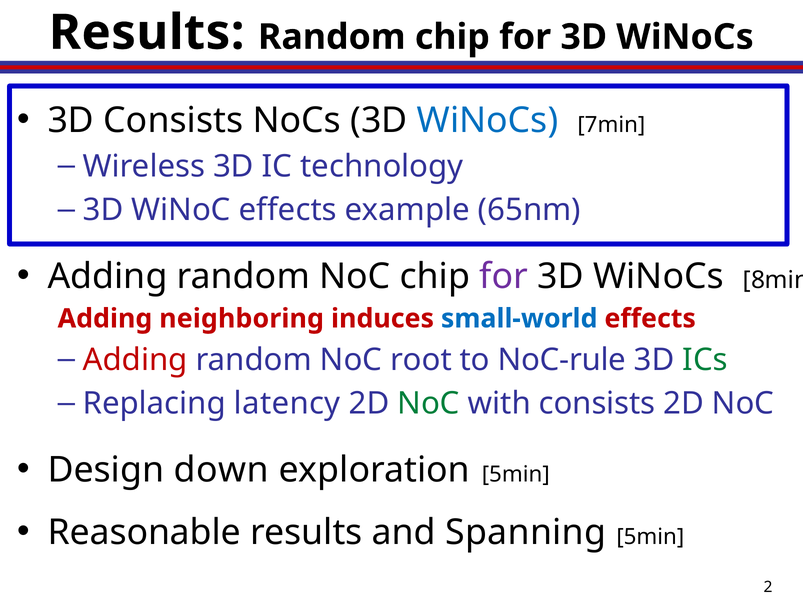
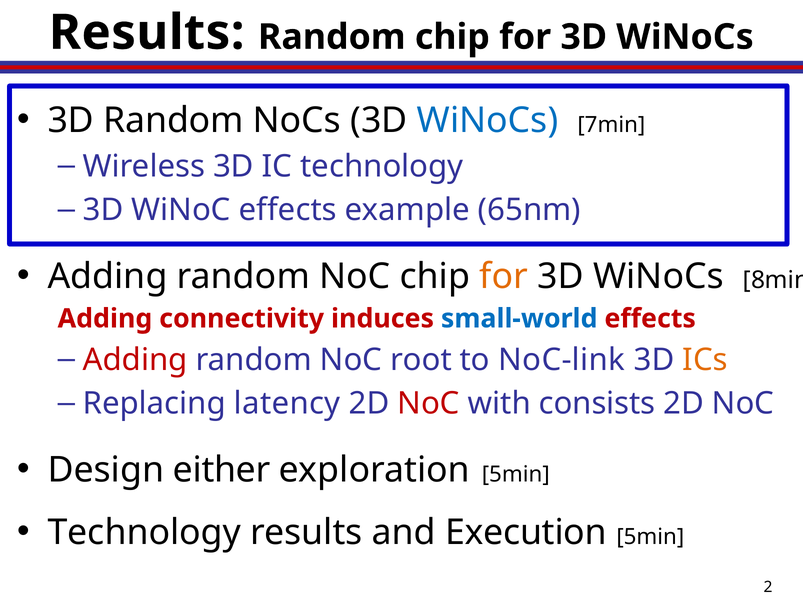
3D Consists: Consists -> Random
for at (504, 276) colour: purple -> orange
neighboring: neighboring -> connectivity
NoC-rule: NoC-rule -> NoC-link
ICs colour: green -> orange
NoC at (429, 404) colour: green -> red
down: down -> either
Reasonable at (144, 533): Reasonable -> Technology
Spanning: Spanning -> Execution
